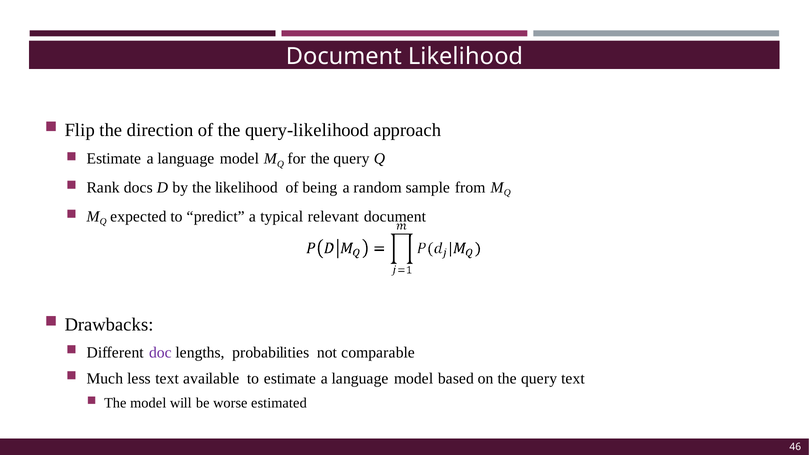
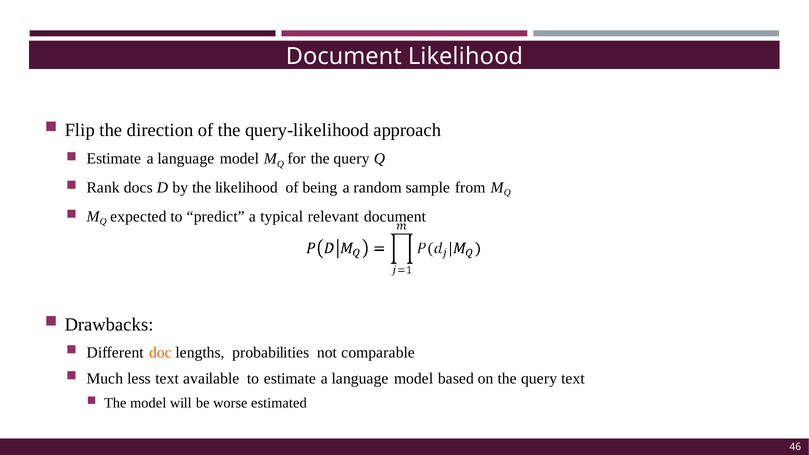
doc colour: purple -> orange
